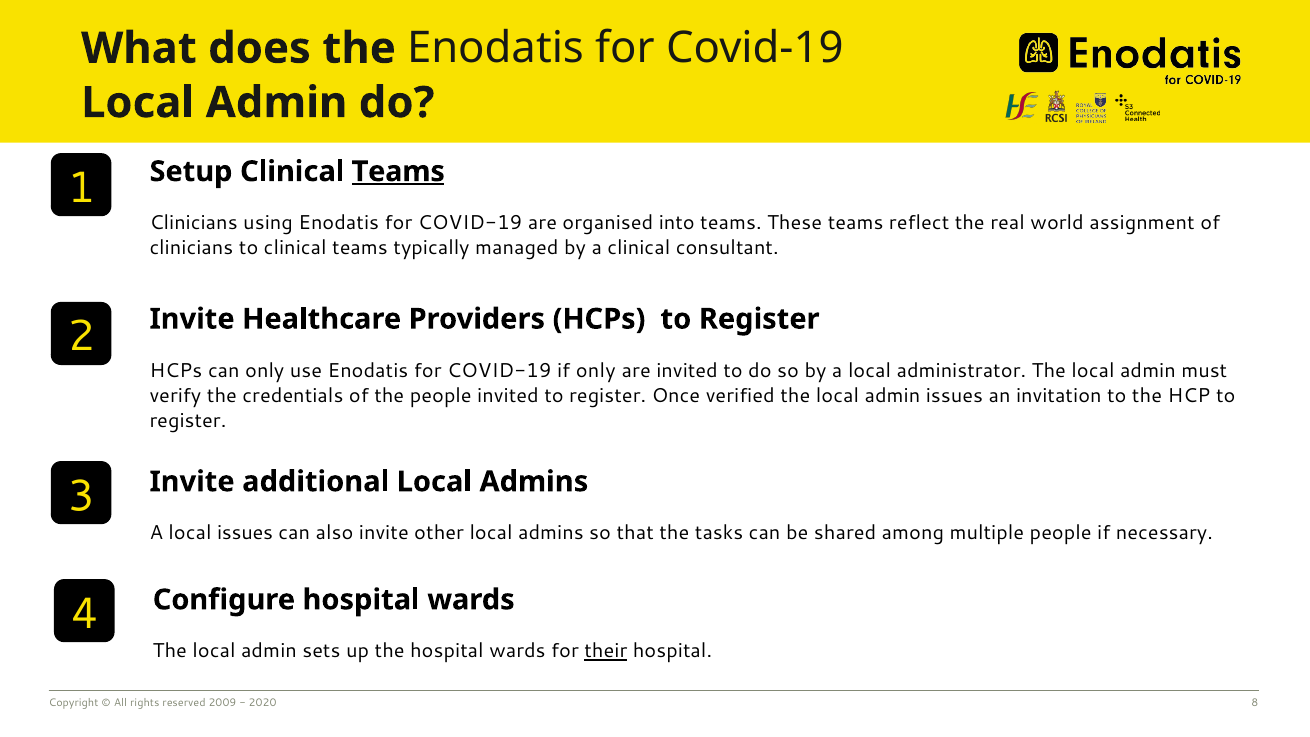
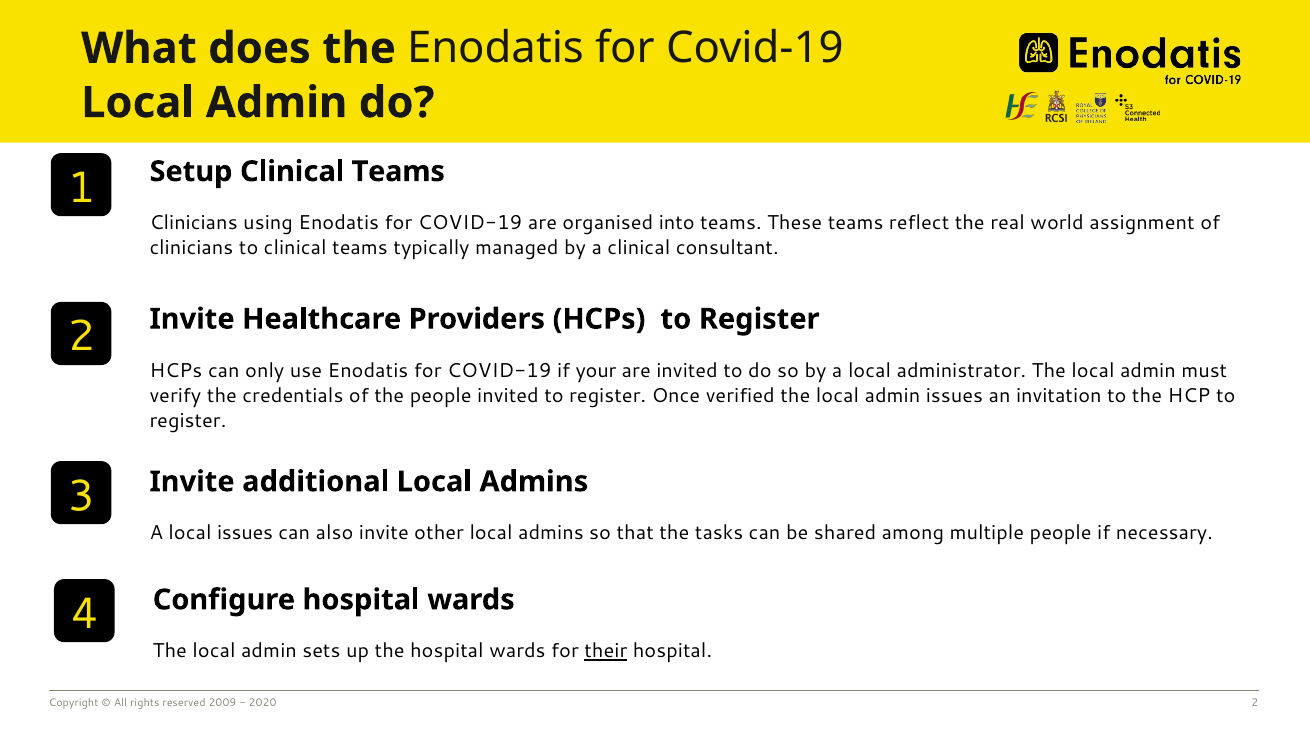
Teams at (398, 172) underline: present -> none
if only: only -> your
2020 8: 8 -> 2
